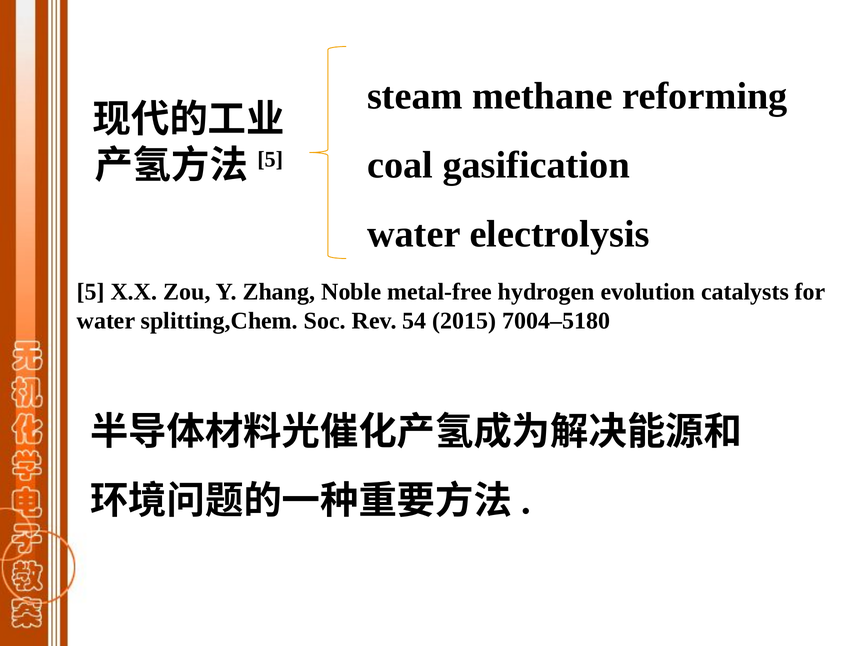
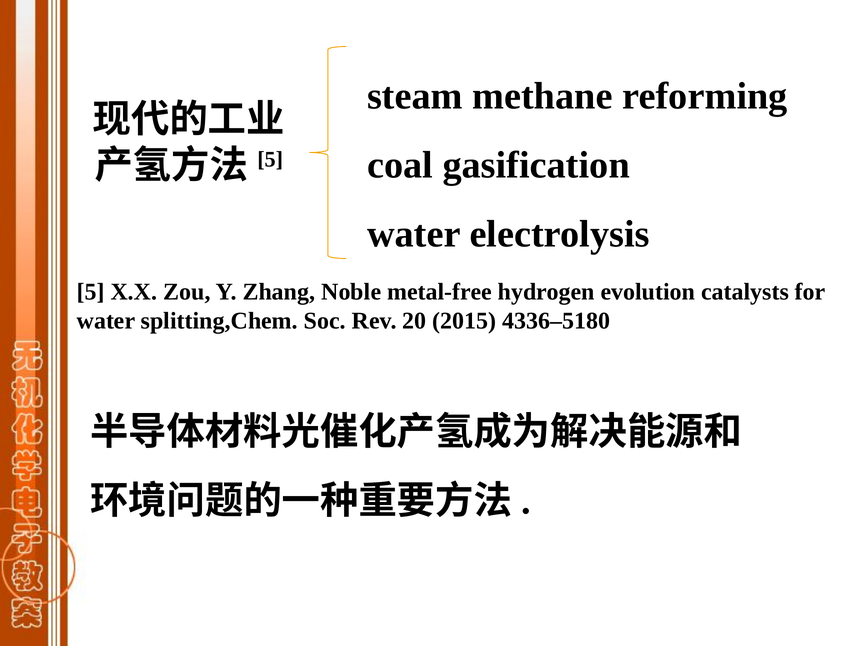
54: 54 -> 20
7004–5180: 7004–5180 -> 4336–5180
